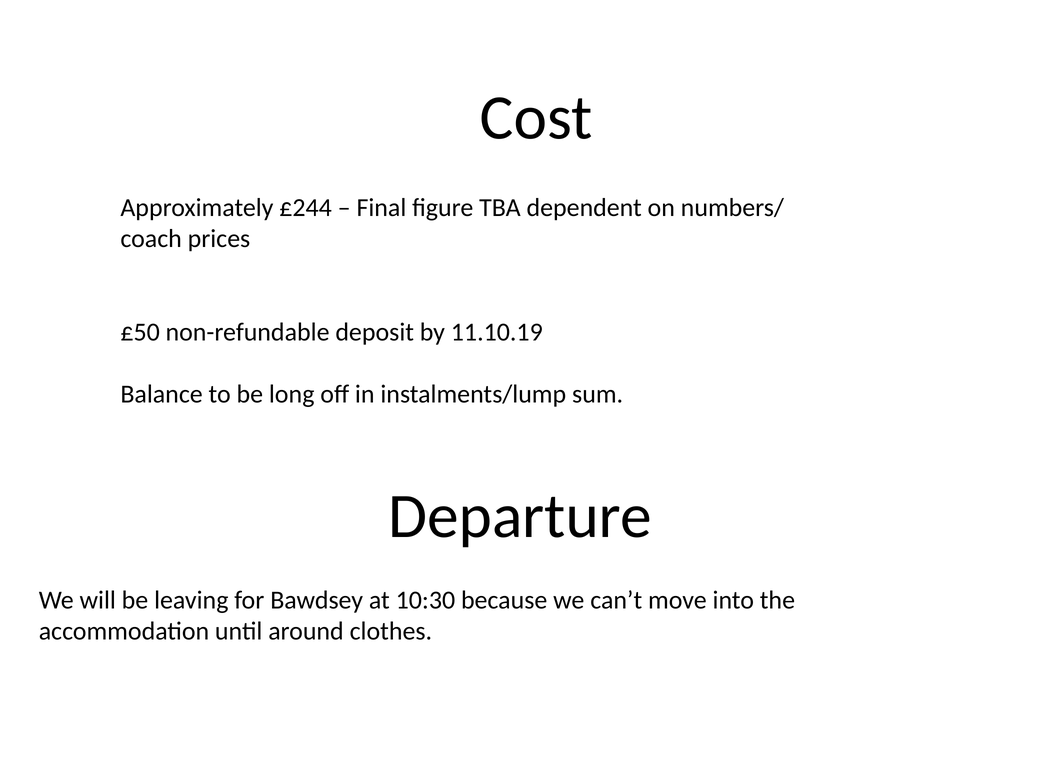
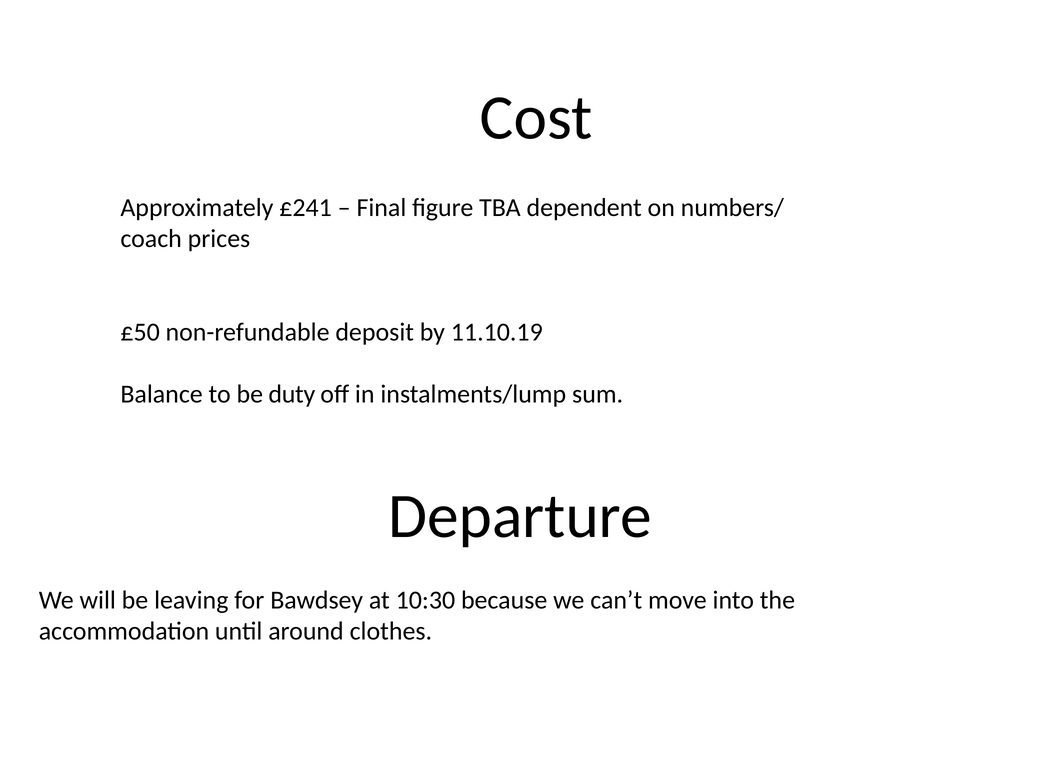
£244: £244 -> £241
long: long -> duty
